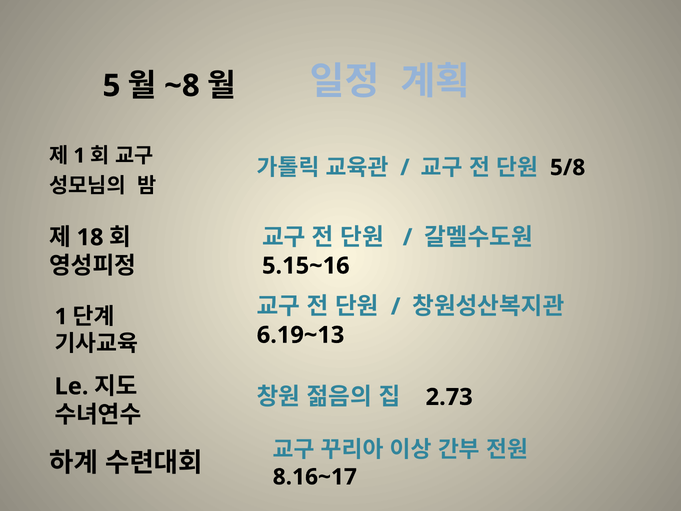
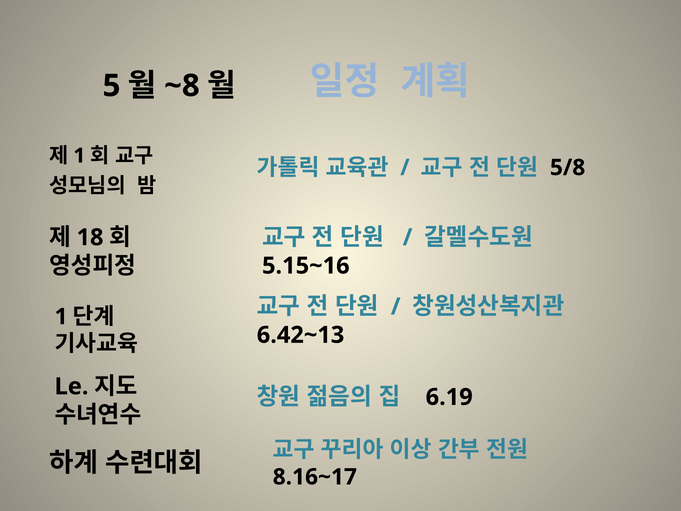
6.19~13: 6.19~13 -> 6.42~13
2.73: 2.73 -> 6.19
